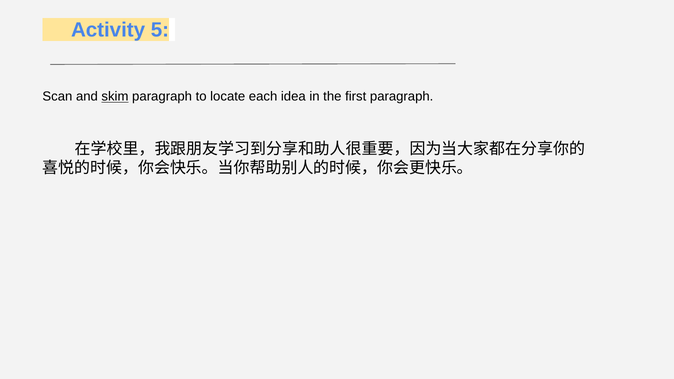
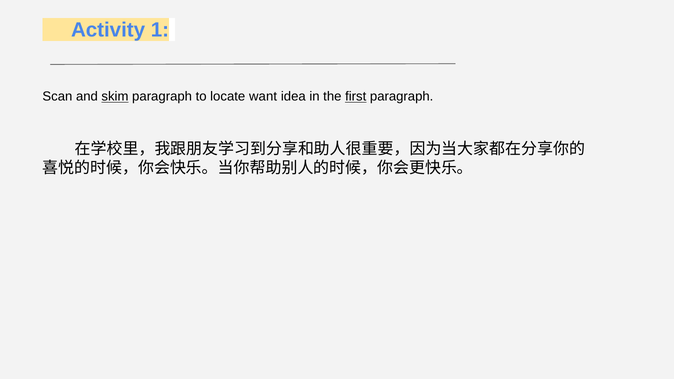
5: 5 -> 1
each: each -> want
first underline: none -> present
